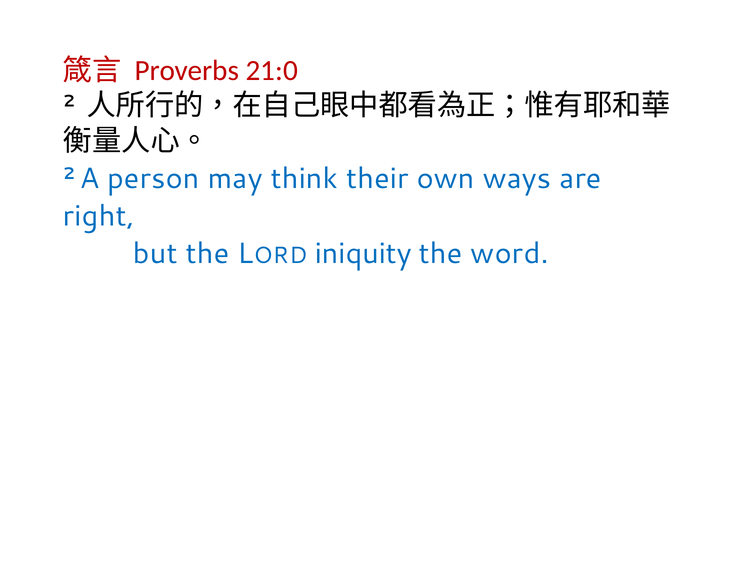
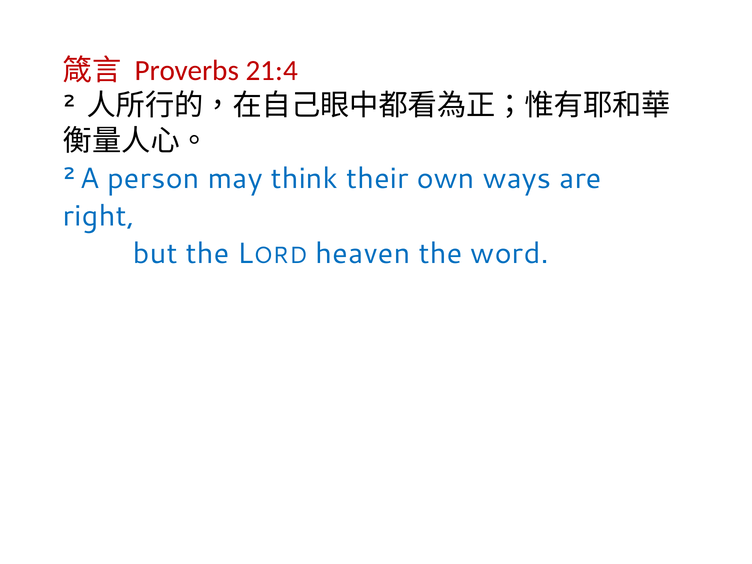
21:0: 21:0 -> 21:4
iniquity: iniquity -> heaven
